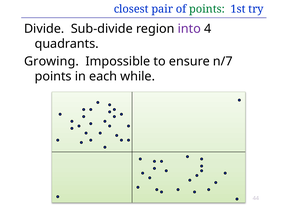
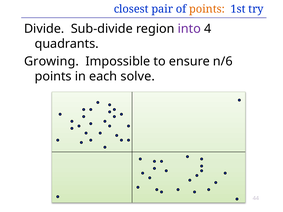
points at (207, 9) colour: green -> orange
n/7: n/7 -> n/6
while: while -> solve
